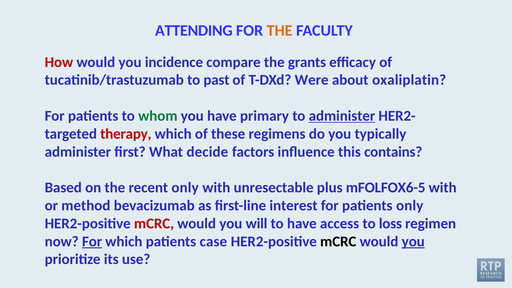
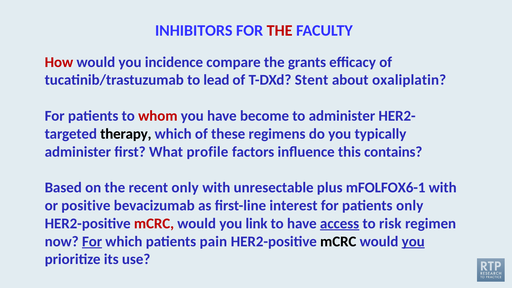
ATTENDING: ATTENDING -> INHIBITORS
THE at (280, 31) colour: orange -> red
past: past -> lead
Were: Were -> Stent
whom colour: green -> red
primary: primary -> become
administer at (342, 116) underline: present -> none
therapy colour: red -> black
decide: decide -> profile
mFOLFOX6-5: mFOLFOX6-5 -> mFOLFOX6-1
method: method -> positive
will: will -> link
access underline: none -> present
loss: loss -> risk
case: case -> pain
